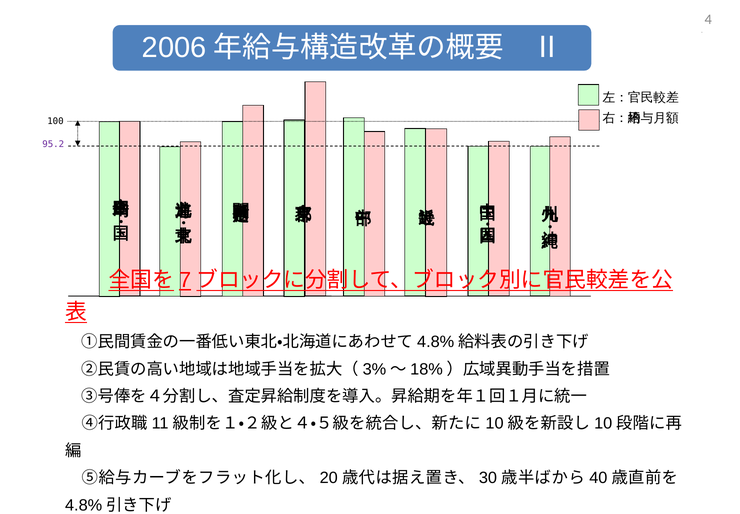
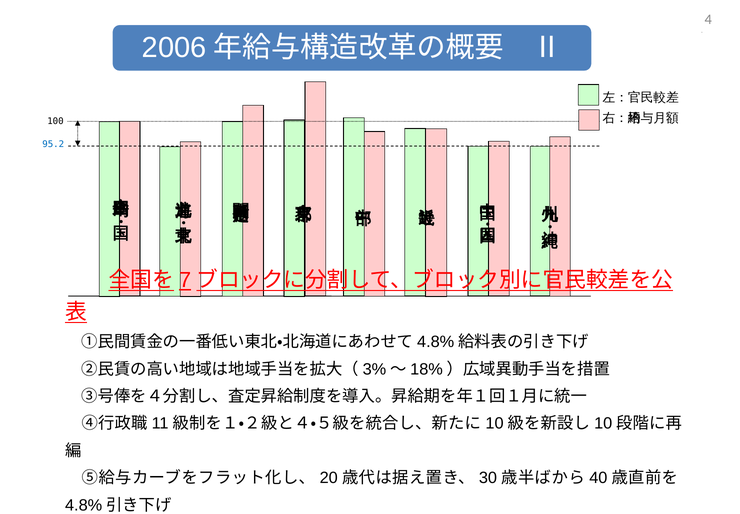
95.2 colour: purple -> blue
